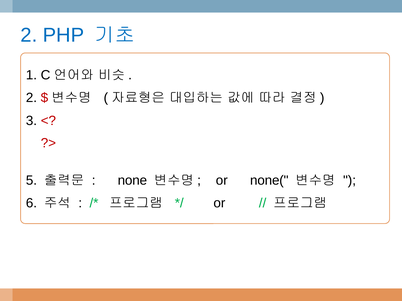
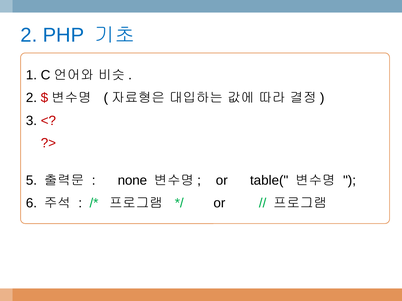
none(: none( -> table(
